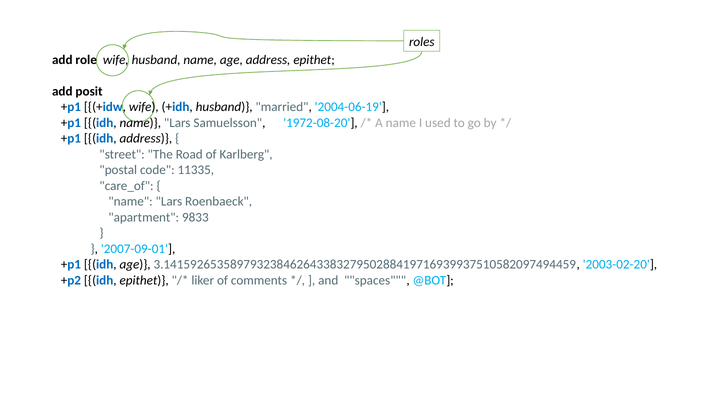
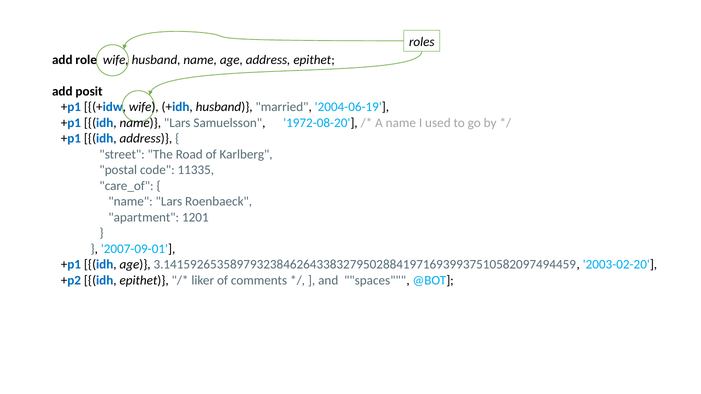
9833: 9833 -> 1201
